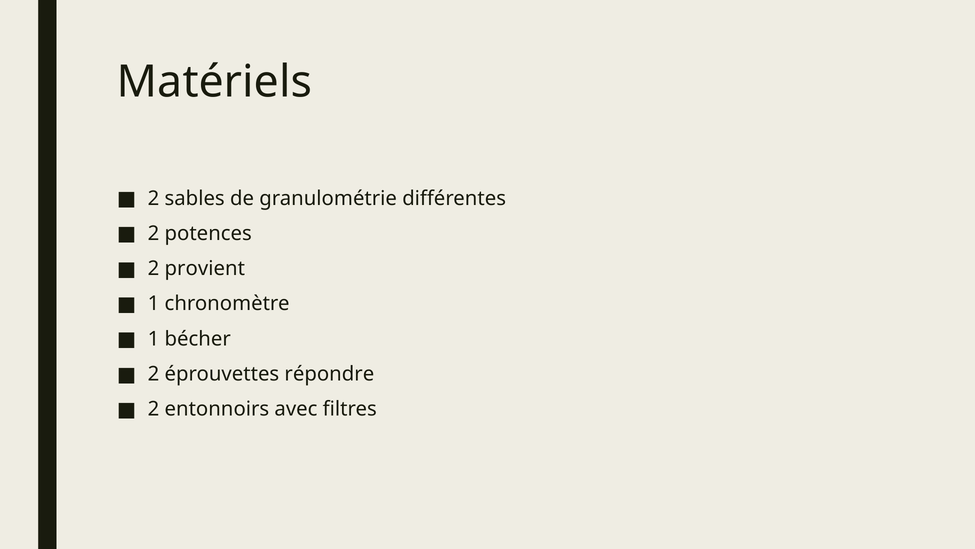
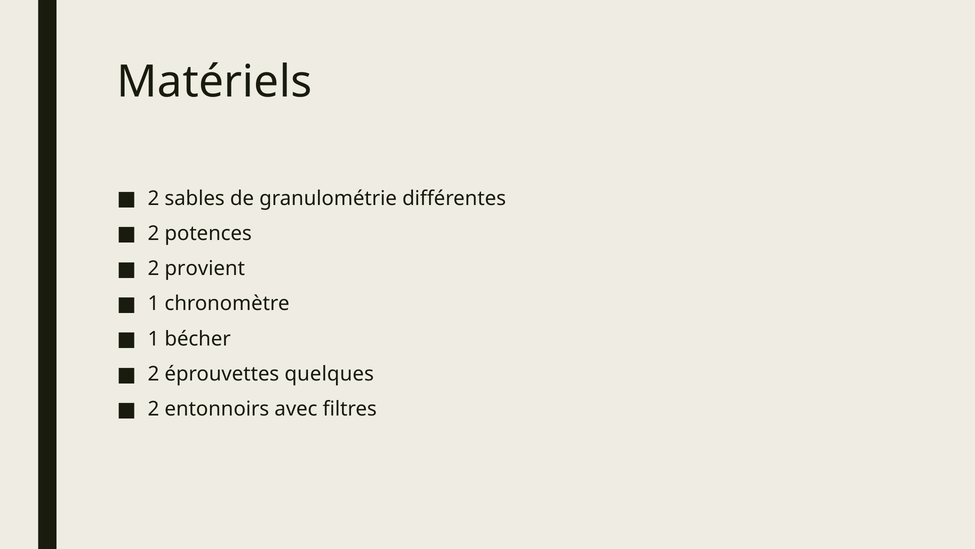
répondre: répondre -> quelques
